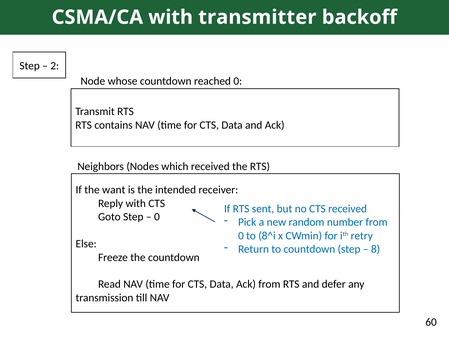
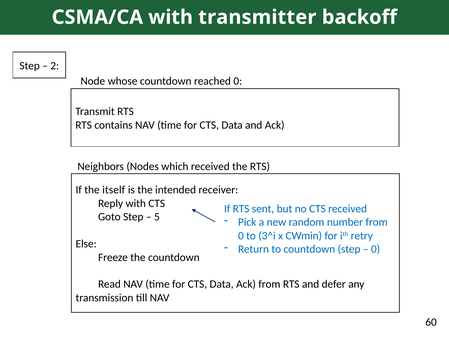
want: want -> itself
0 at (157, 217): 0 -> 5
8^i: 8^i -> 3^i
8 at (376, 249): 8 -> 0
